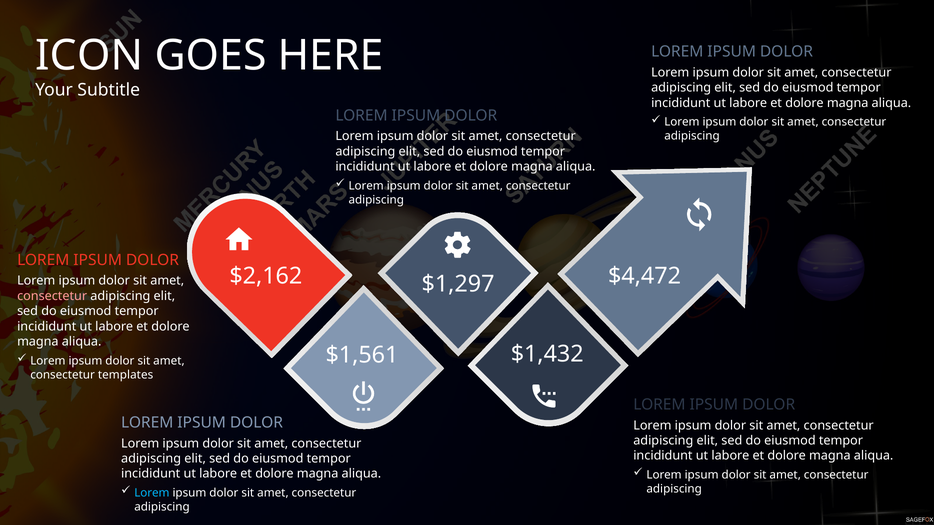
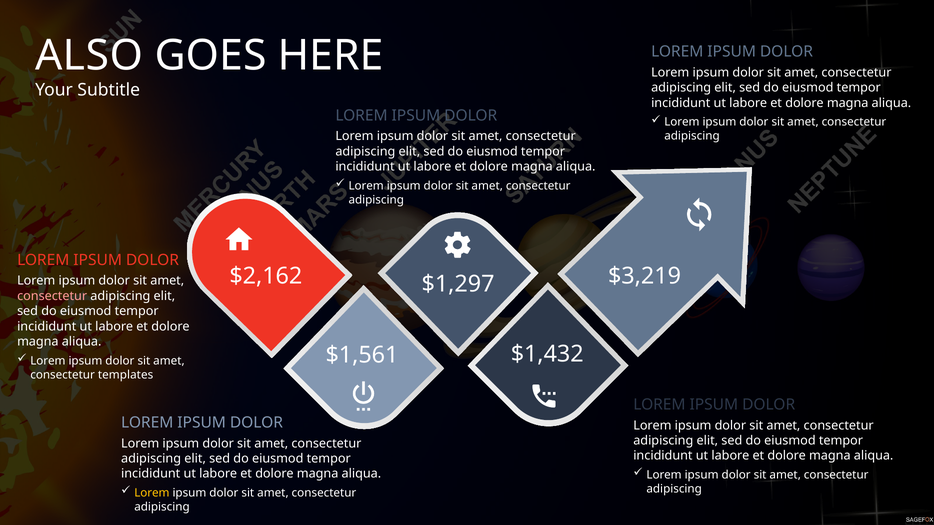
ICON: ICON -> ALSO
$4,472: $4,472 -> $3,219
Lorem at (152, 493) colour: light blue -> yellow
